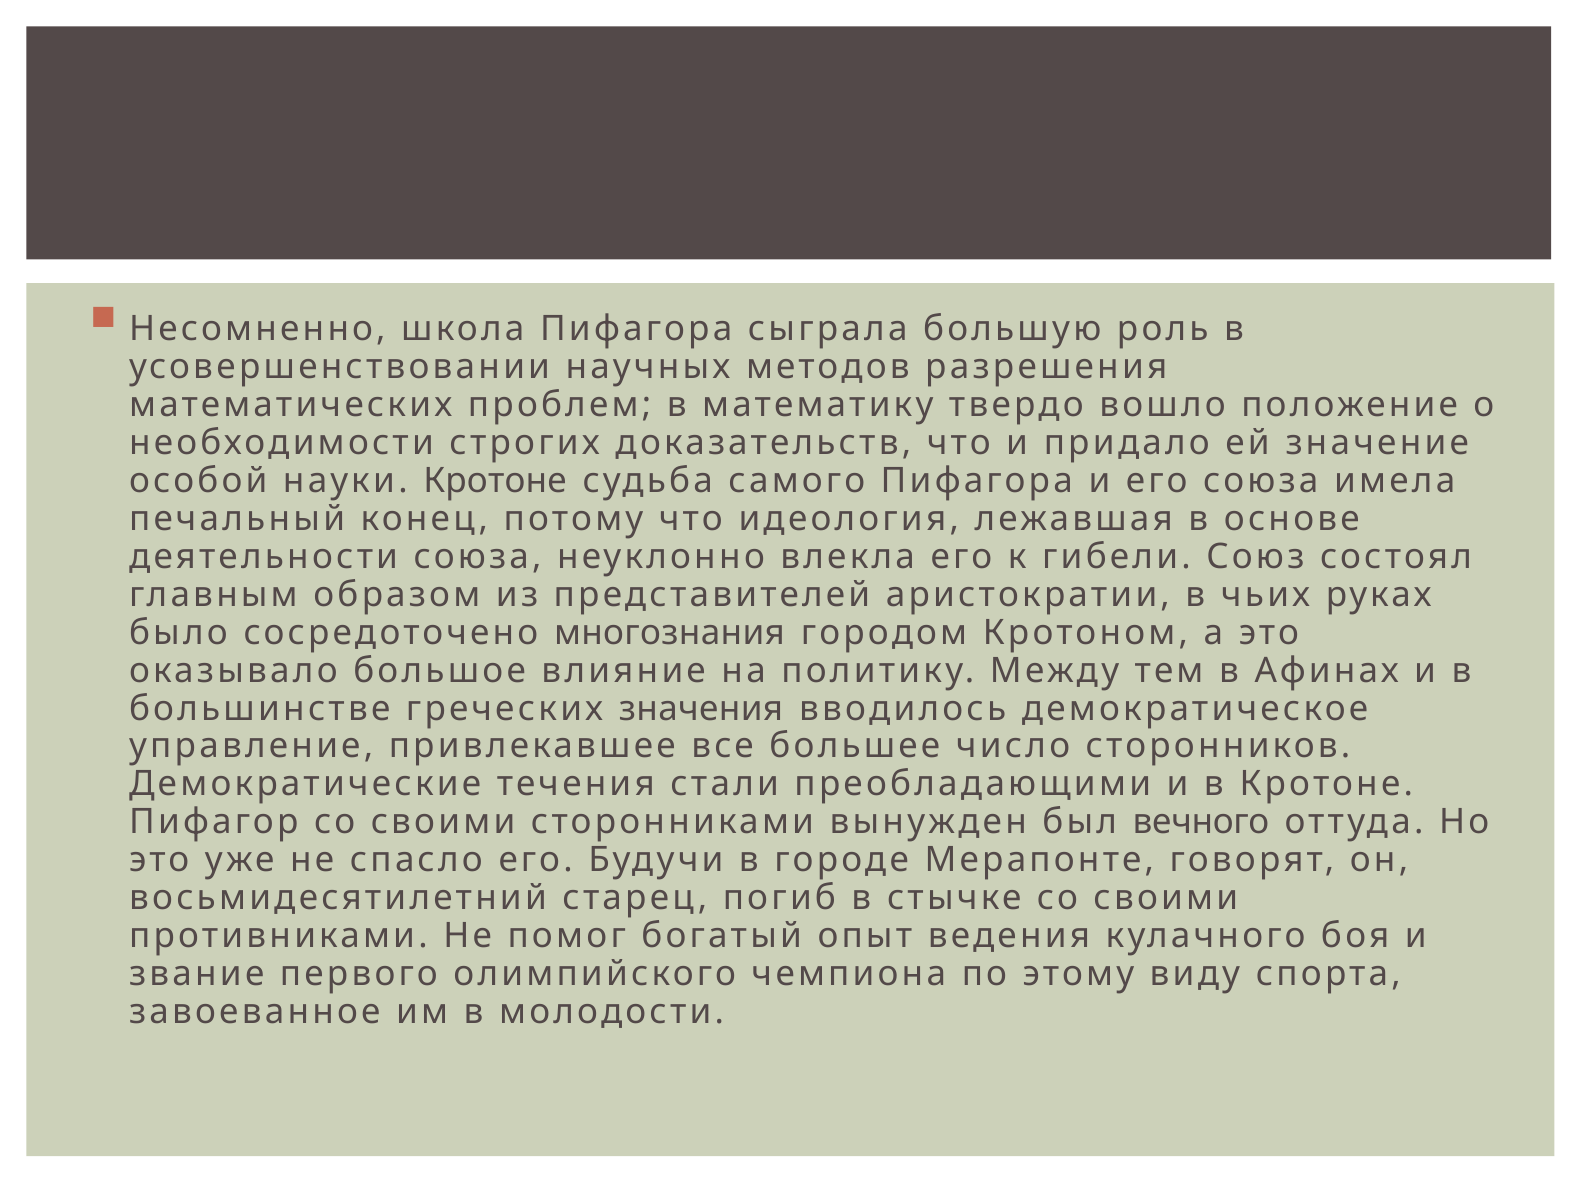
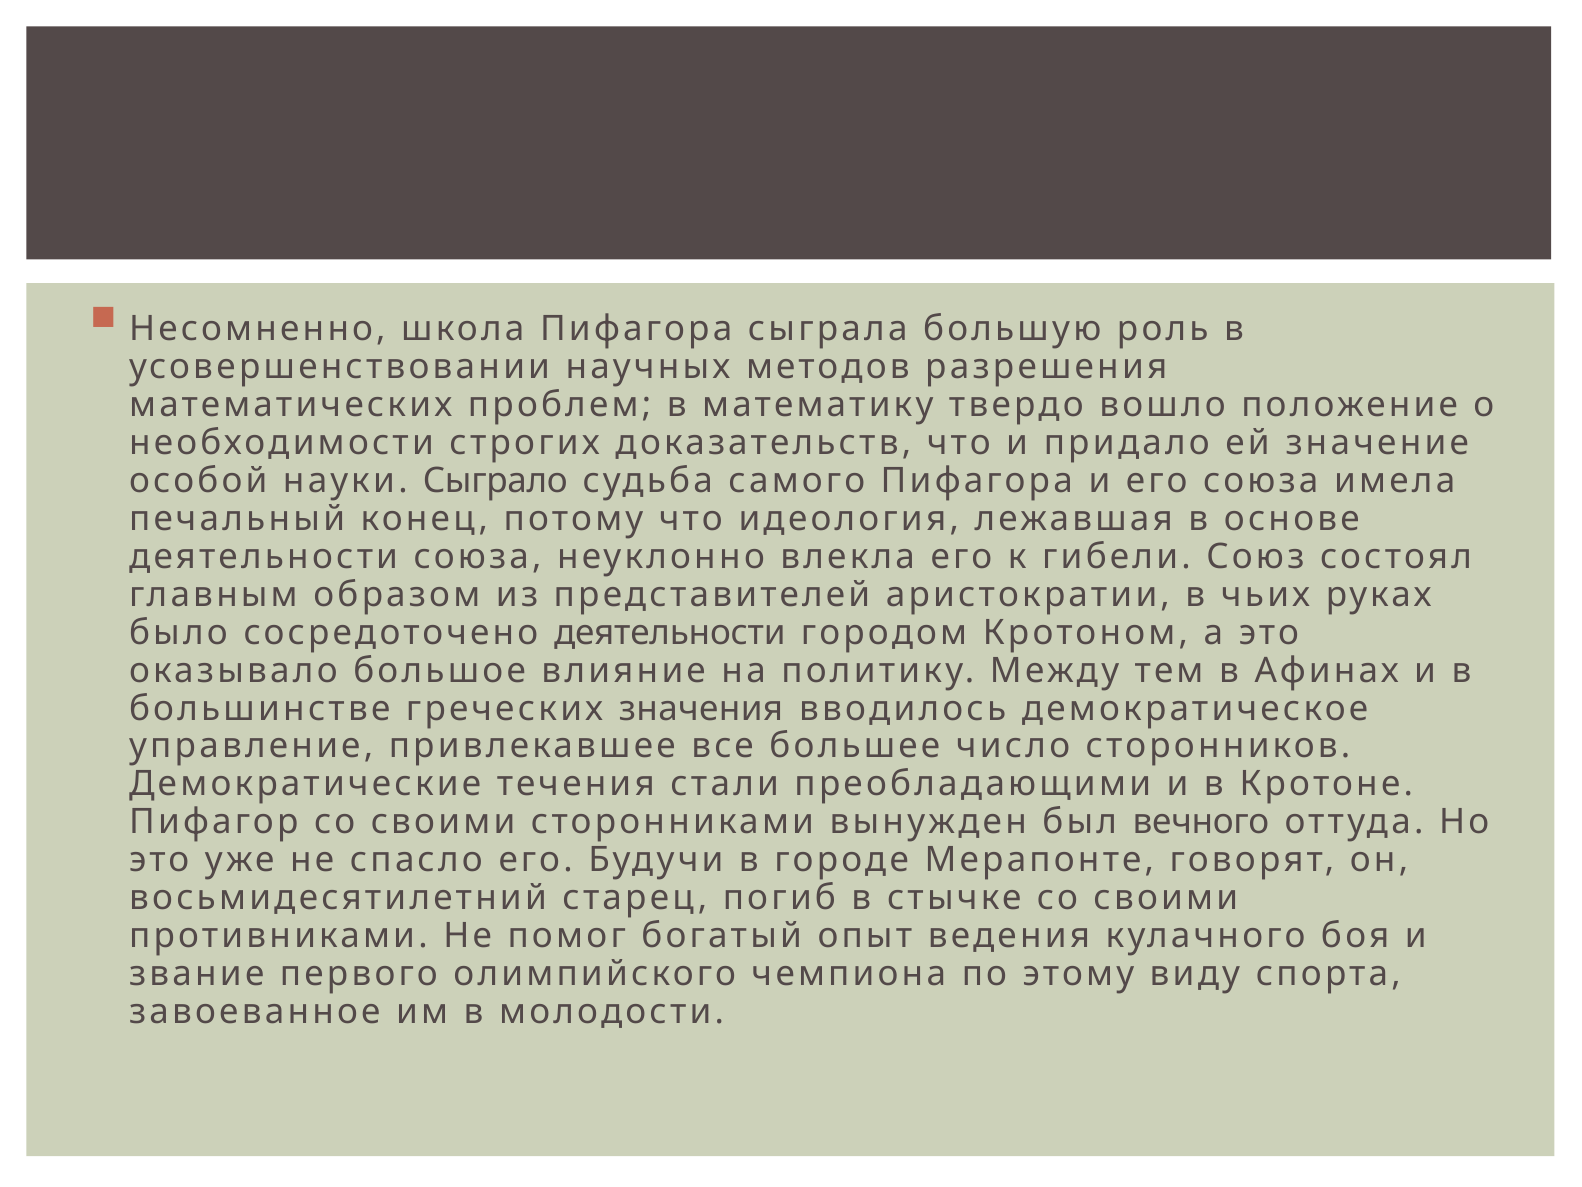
науки Кротоне: Кротоне -> Сыграло
сосредоточено многознания: многознания -> деятельности
